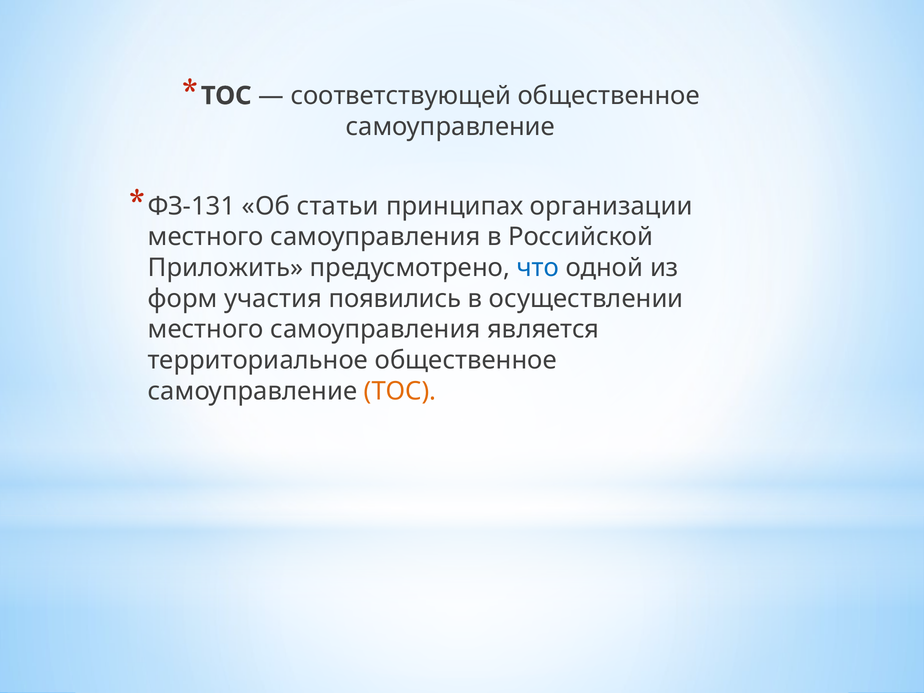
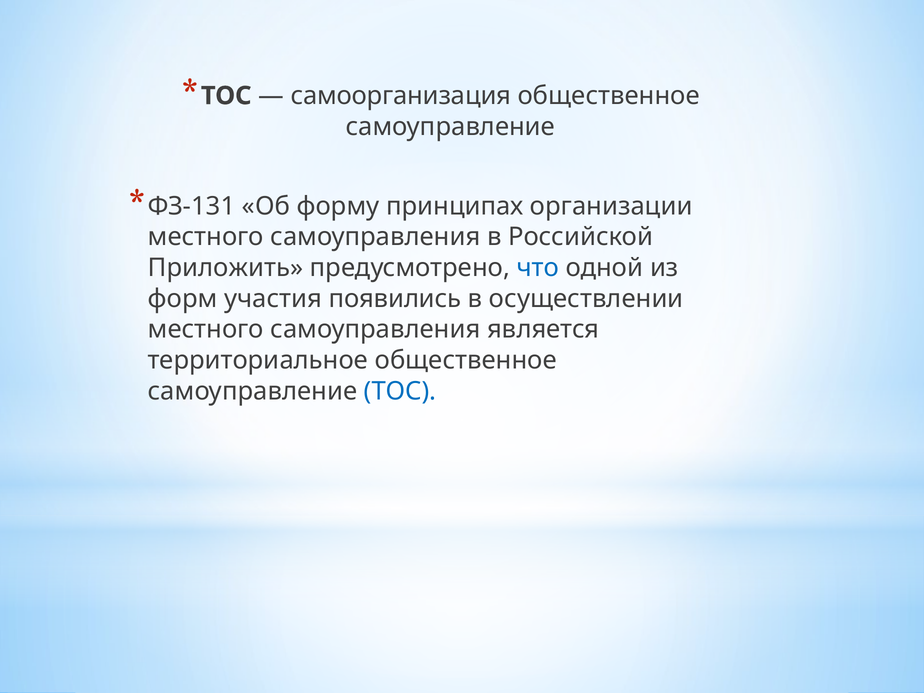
соответствующей: соответствующей -> самоорганизация
статьи: статьи -> форму
ТОС at (400, 391) colour: orange -> blue
